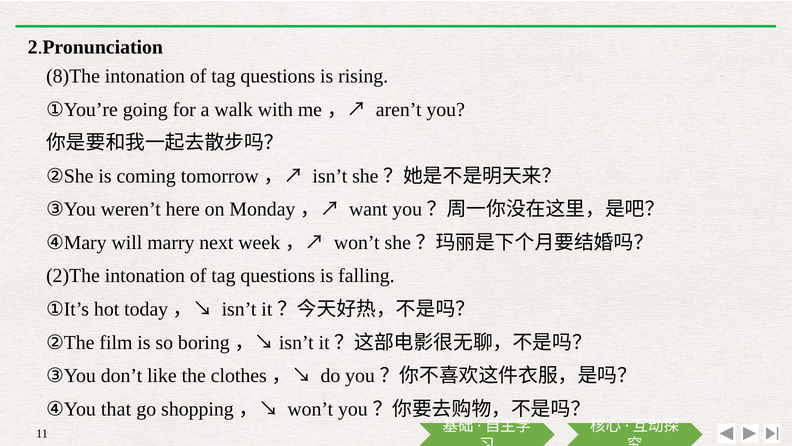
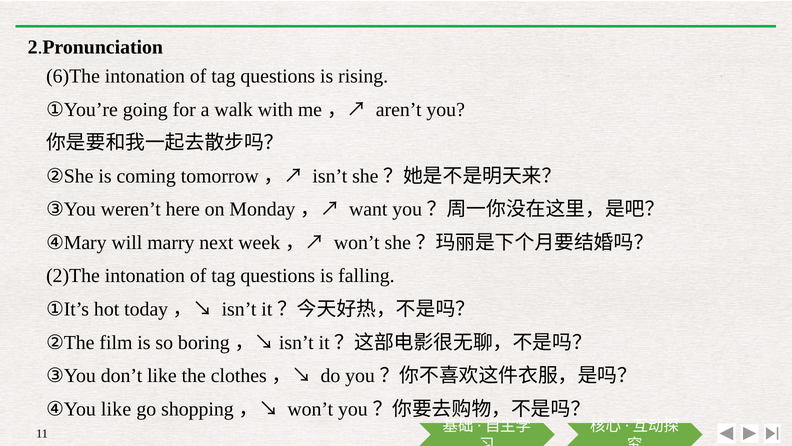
8)The: 8)The -> 6)The
④You that: that -> like
